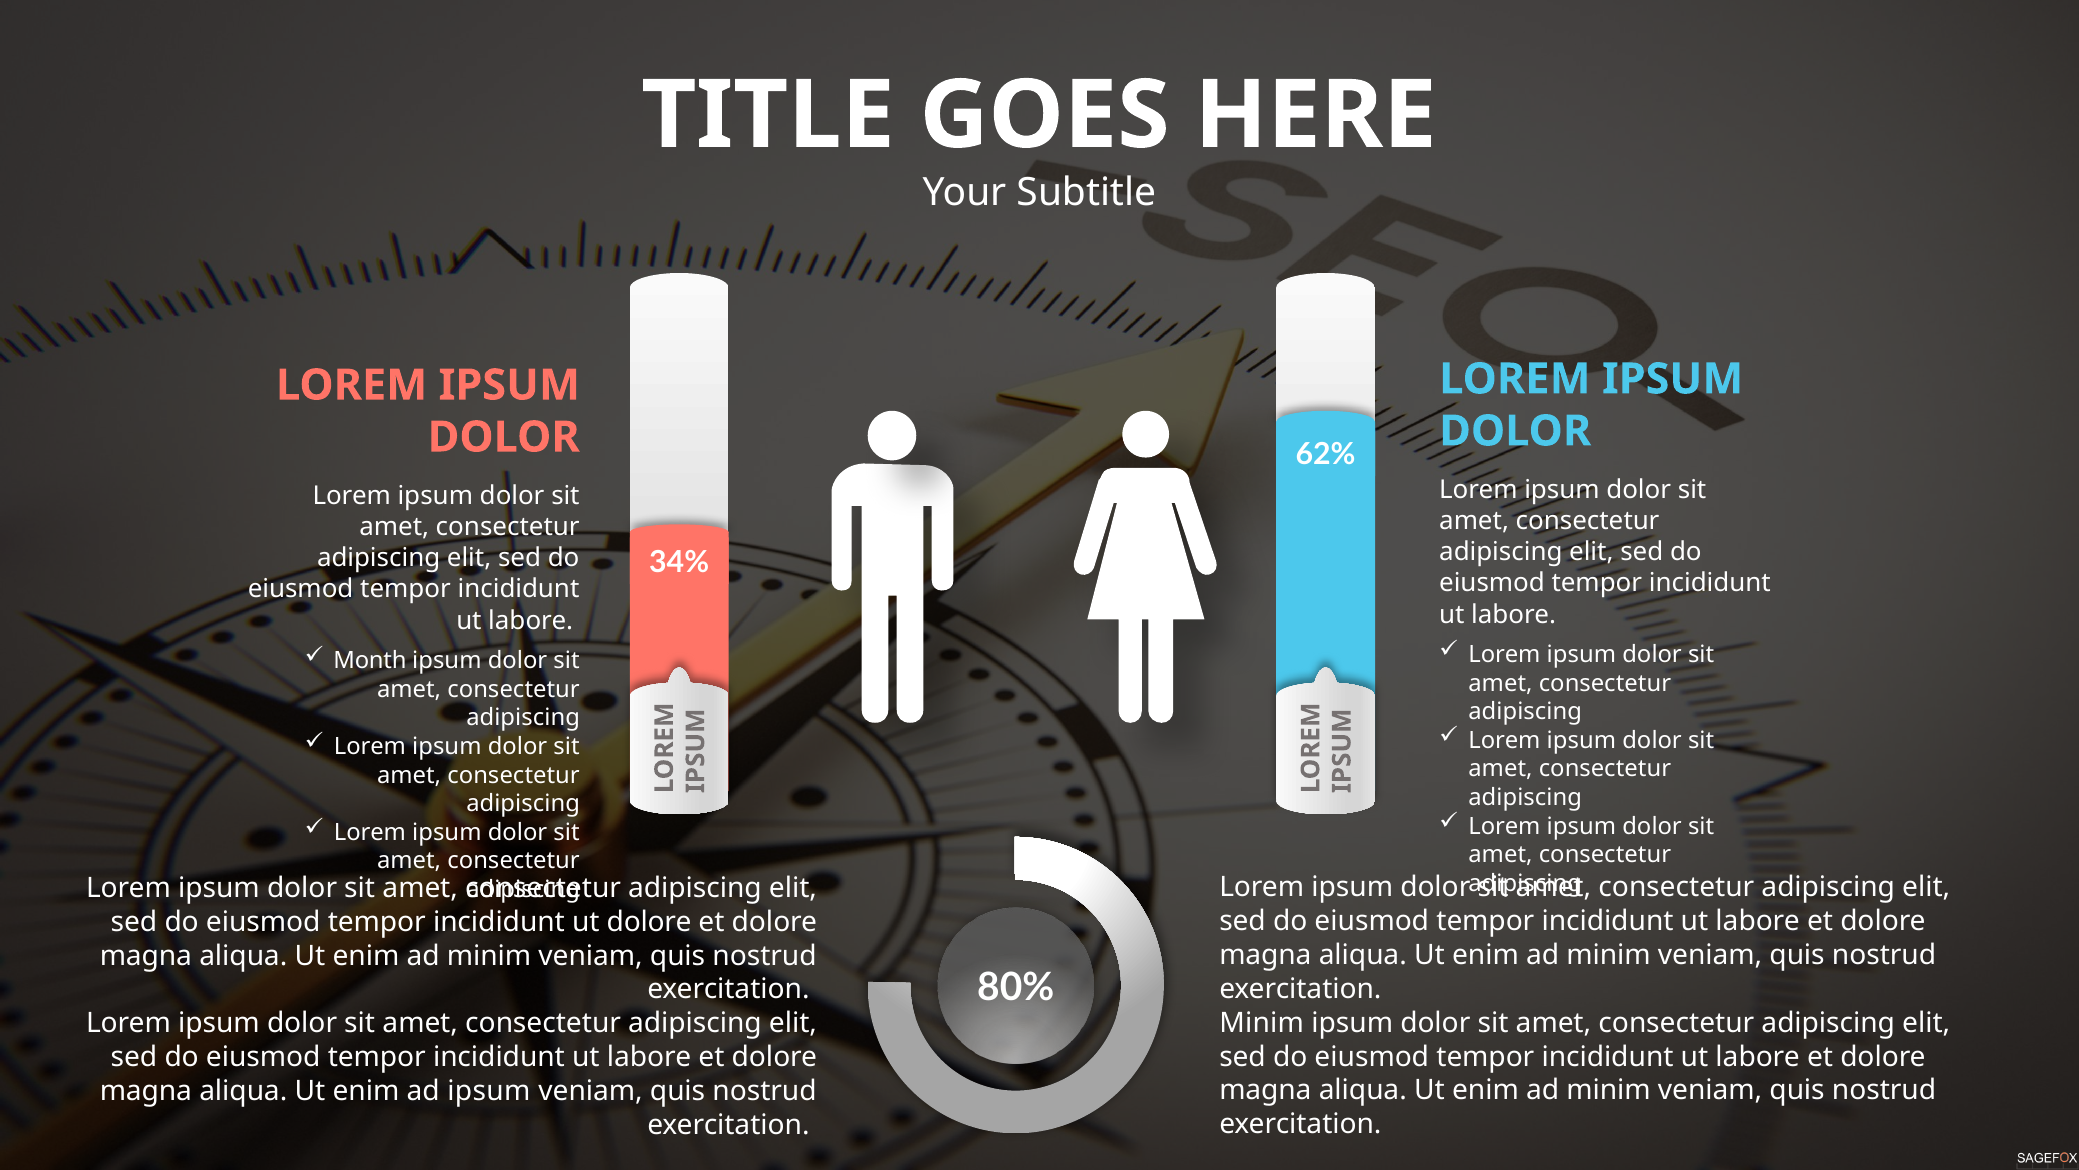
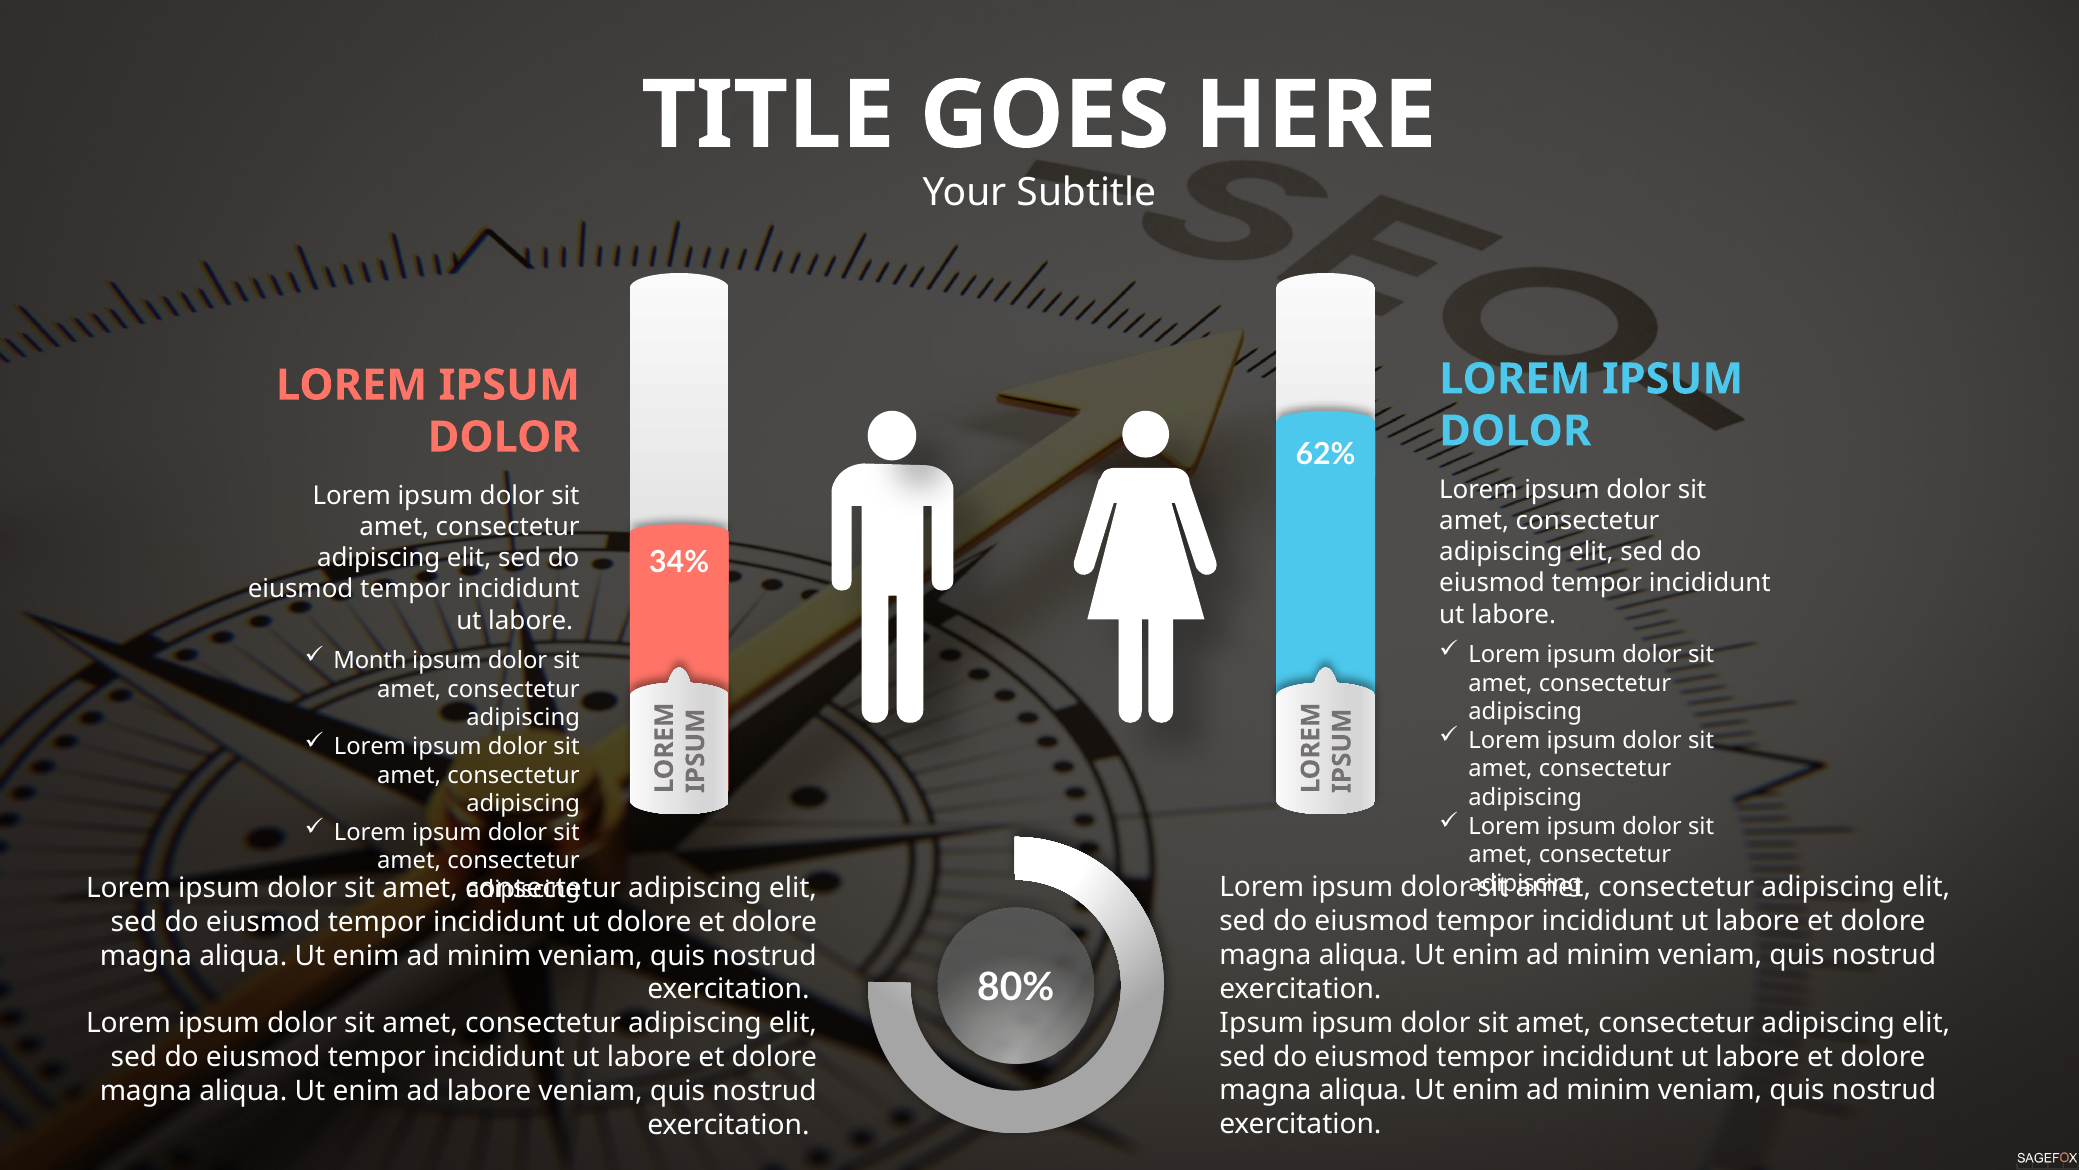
Minim at (1262, 1022): Minim -> Ipsum
ad ipsum: ipsum -> labore
